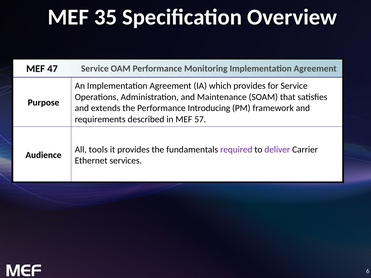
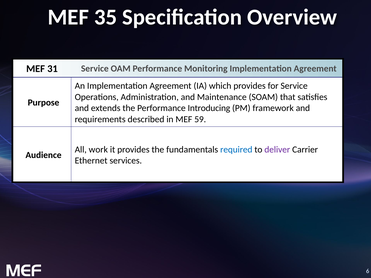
47: 47 -> 31
57: 57 -> 59
tools: tools -> work
required colour: purple -> blue
